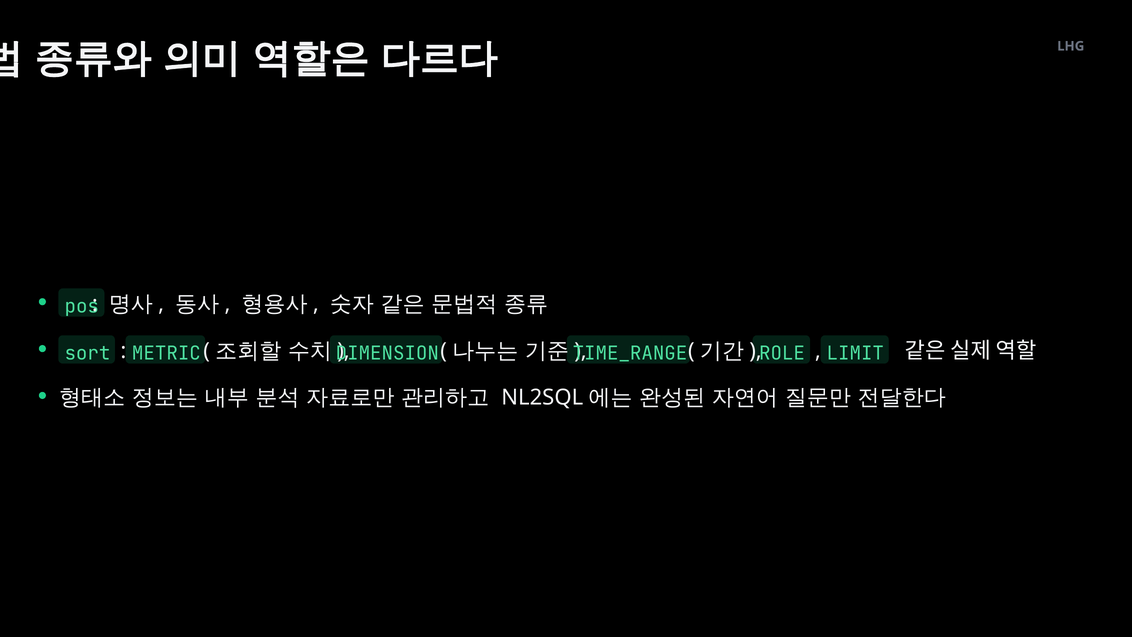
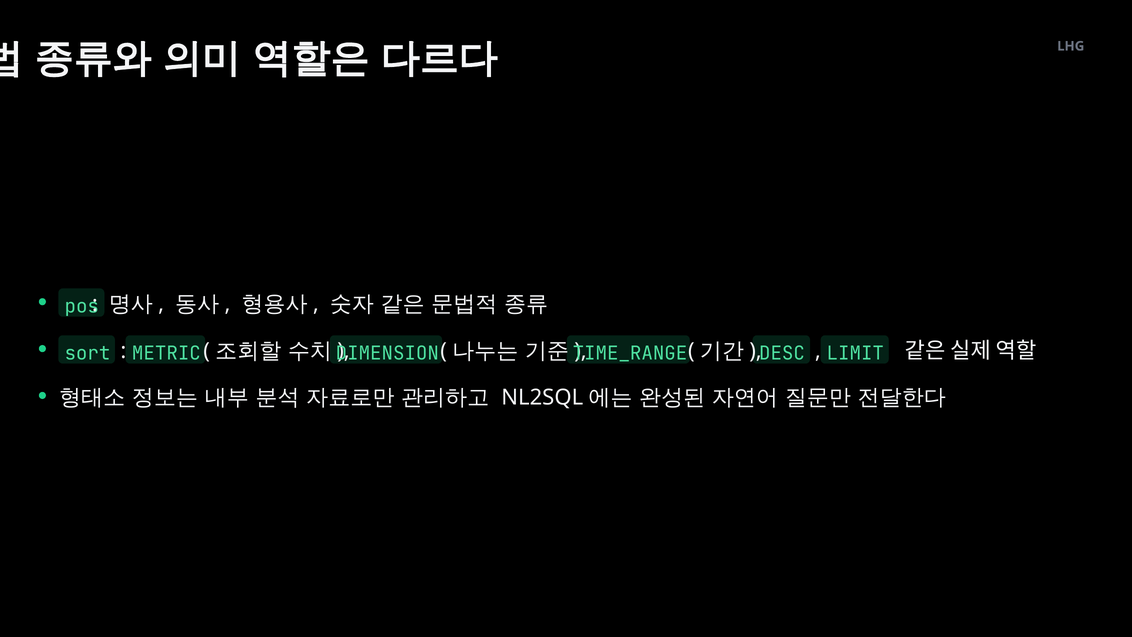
ROLE: ROLE -> DESC
